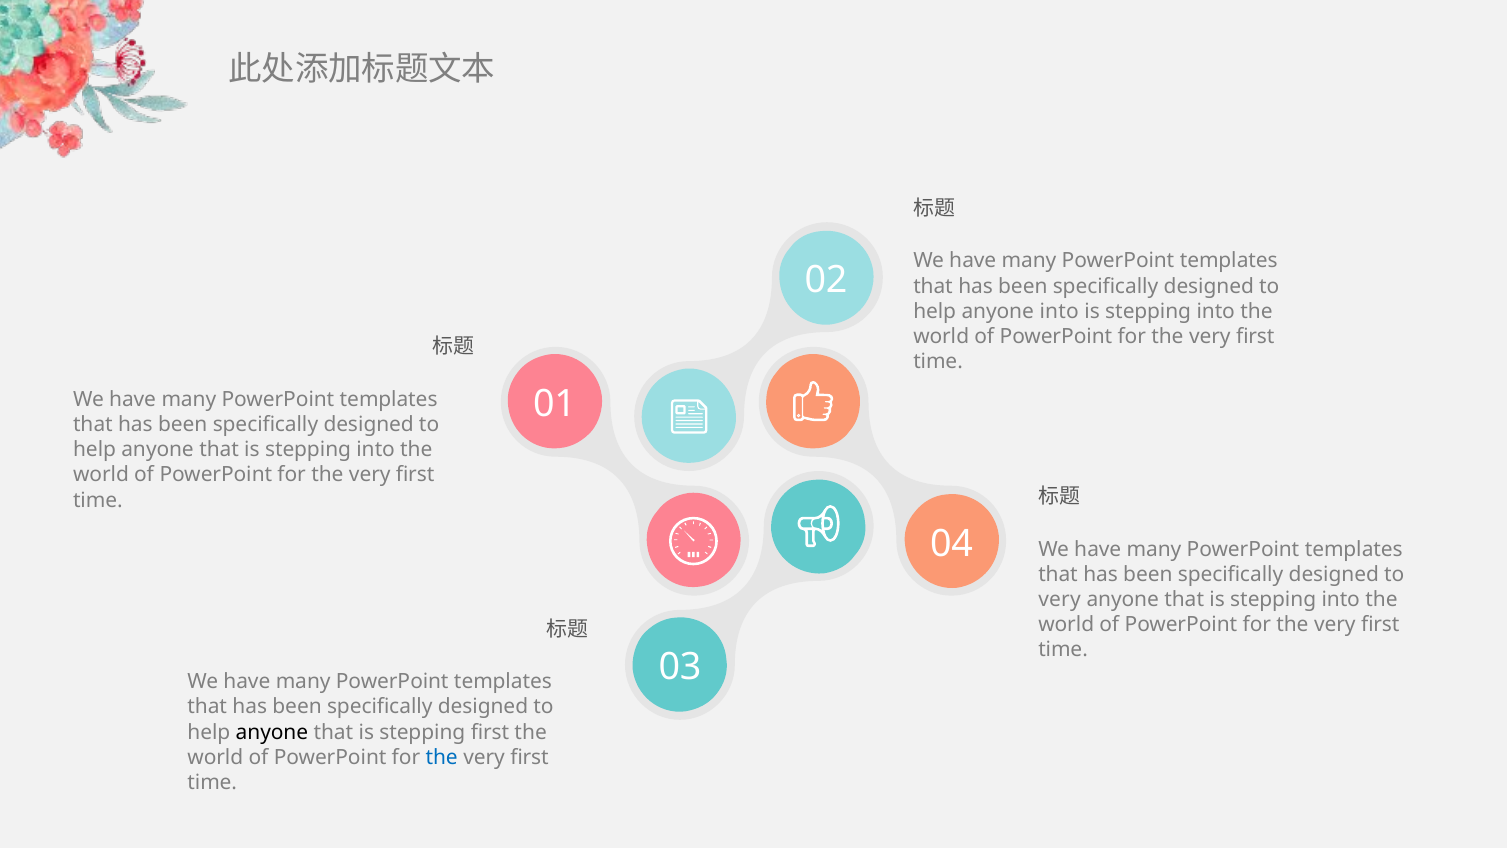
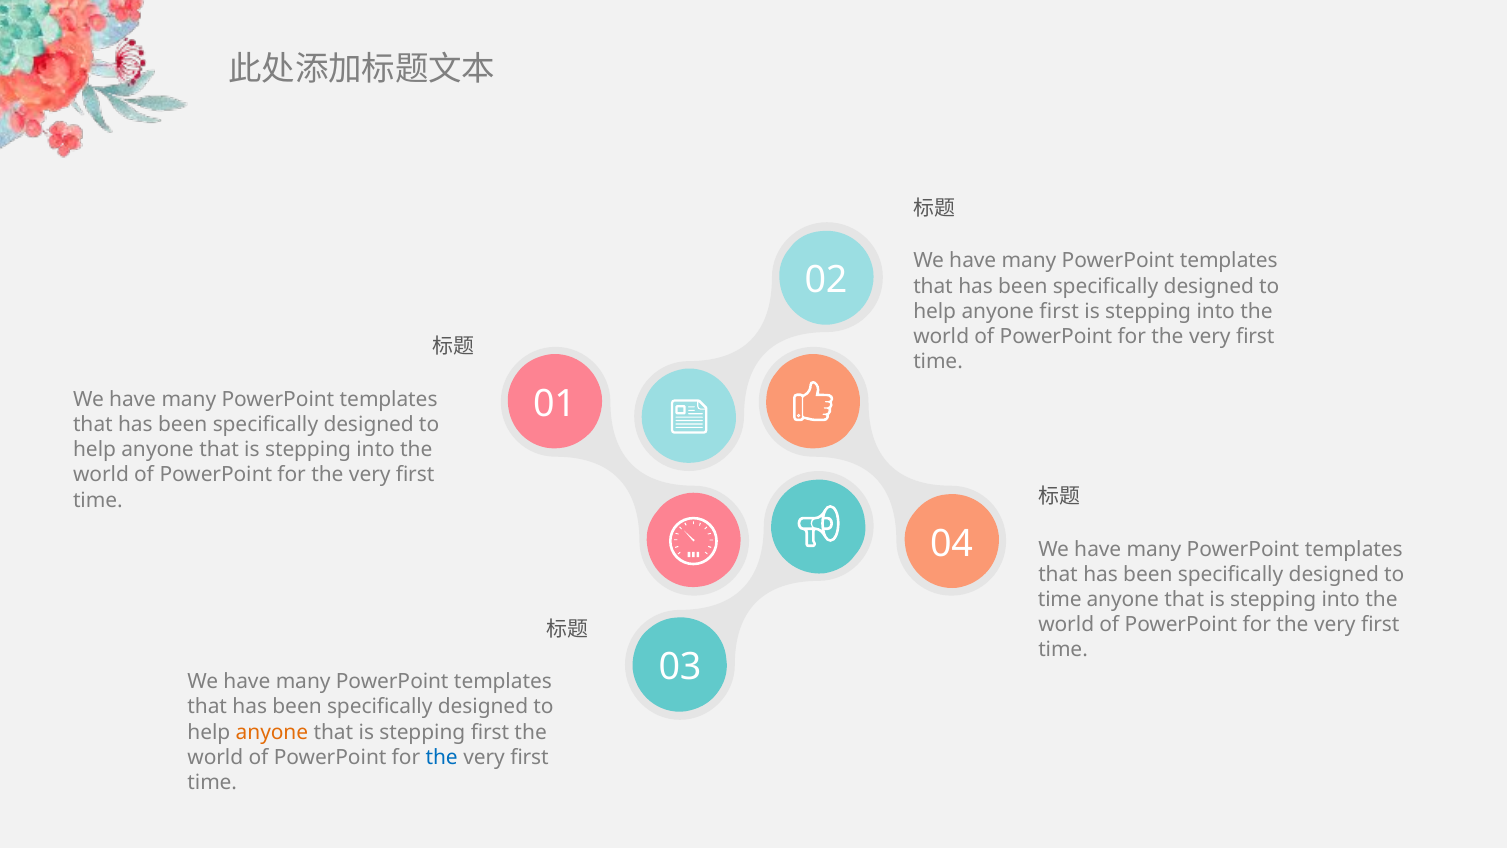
anyone into: into -> first
very at (1060, 599): very -> time
anyone at (272, 732) colour: black -> orange
